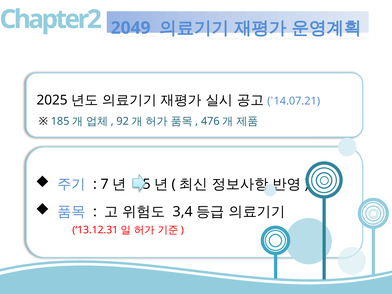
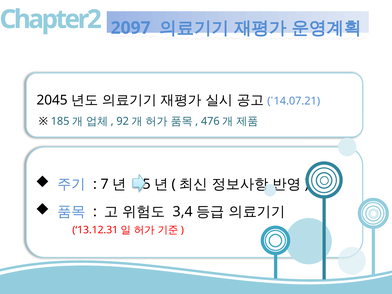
2049: 2049 -> 2097
2025: 2025 -> 2045
